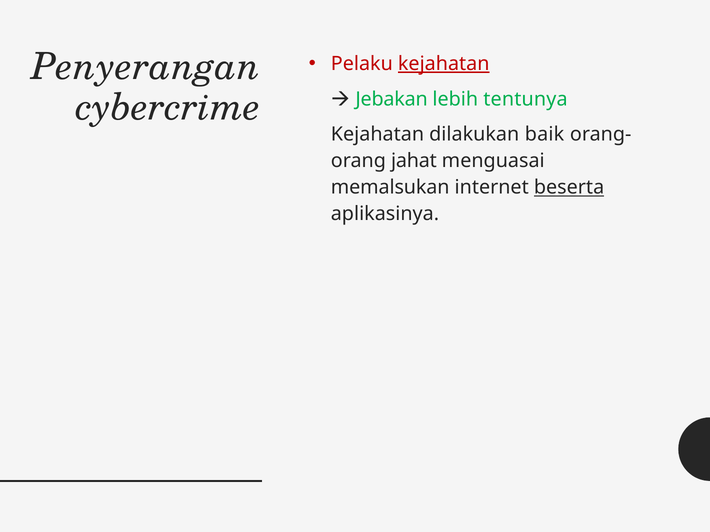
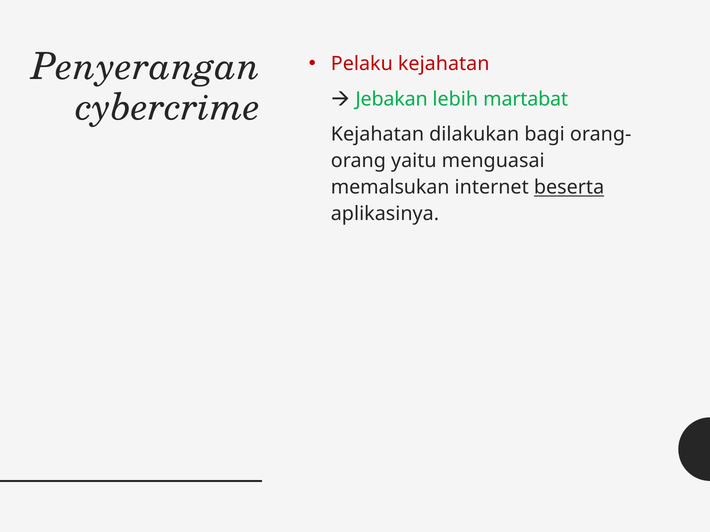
kejahatan at (444, 64) underline: present -> none
tentunya: tentunya -> martabat
baik: baik -> bagi
jahat: jahat -> yaitu
